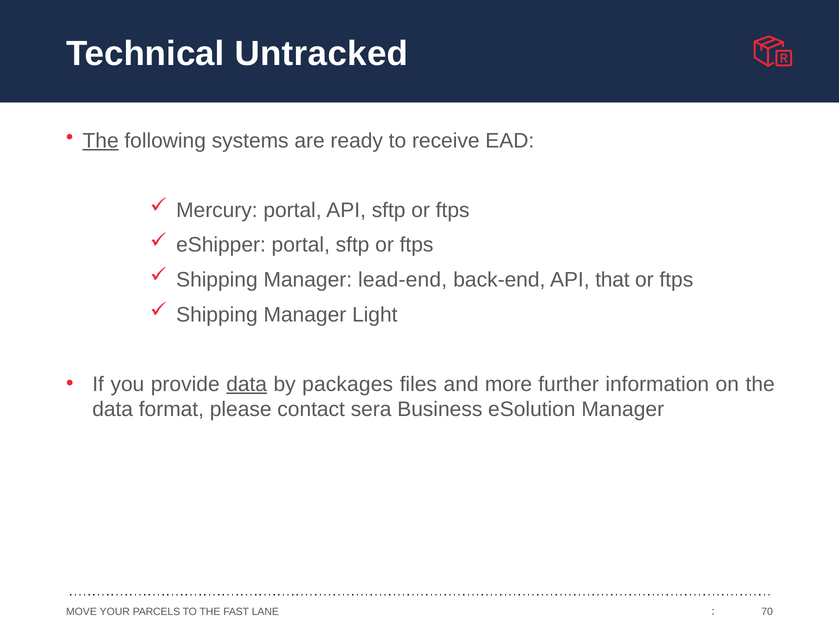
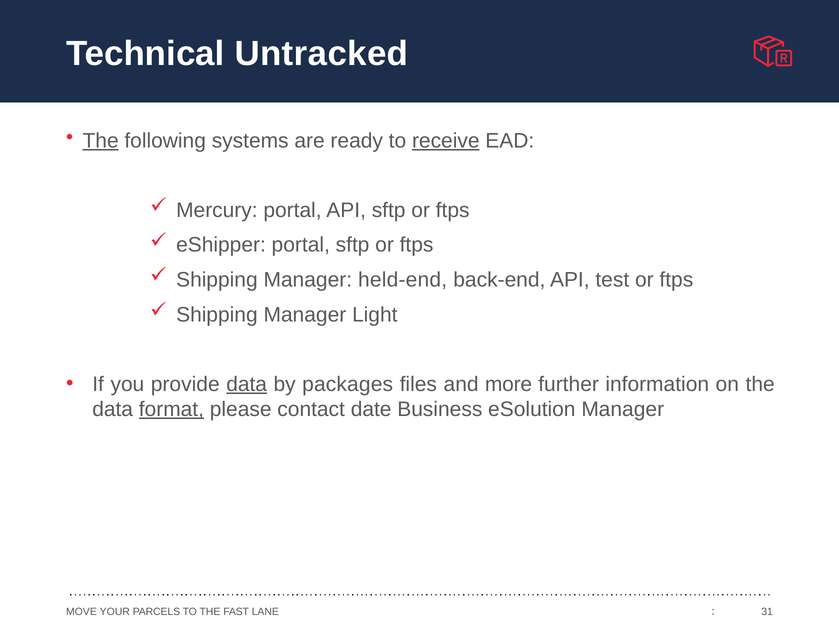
receive underline: none -> present
lead-end: lead-end -> held-end
that: that -> test
format underline: none -> present
sera: sera -> date
70: 70 -> 31
